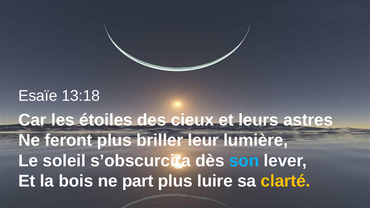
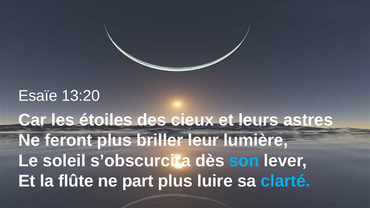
13:18: 13:18 -> 13:20
bois: bois -> flûte
clarté colour: yellow -> light blue
